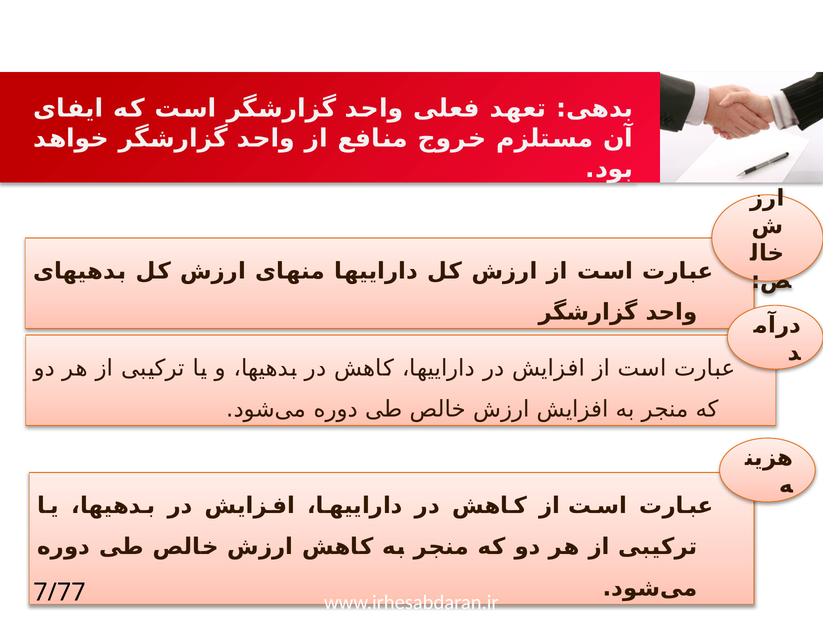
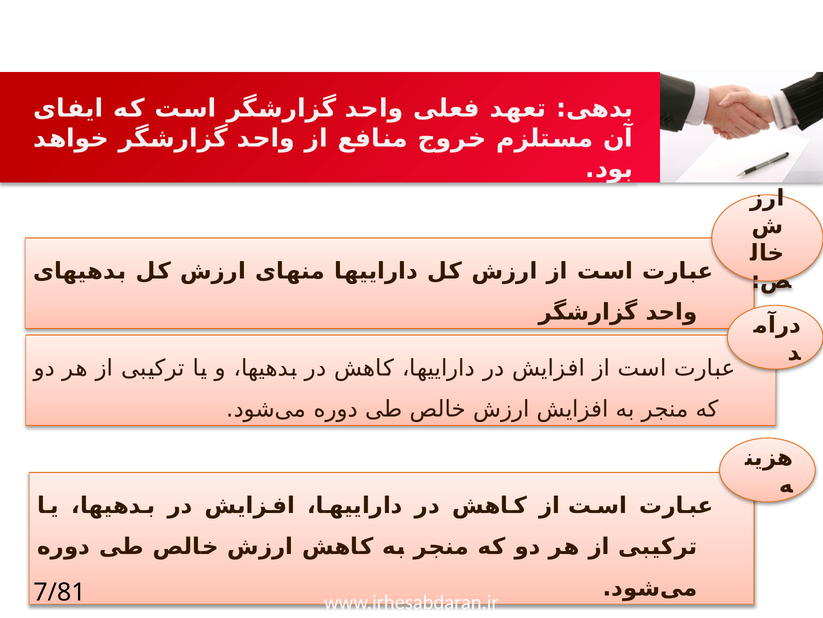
7/77: 7/77 -> 7/81
